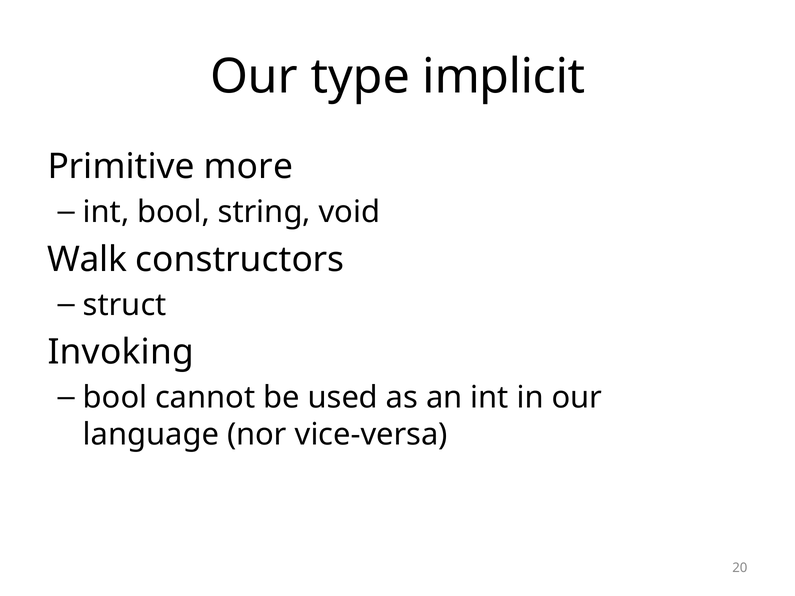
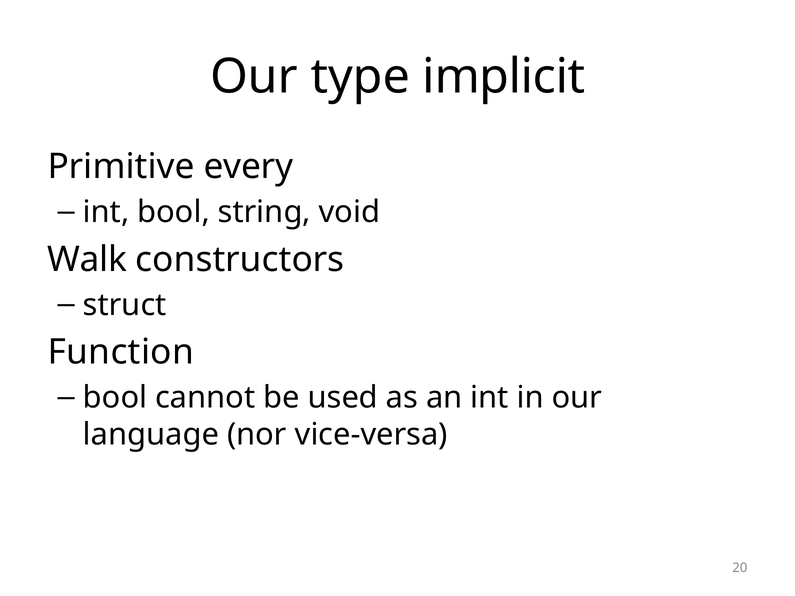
more: more -> every
Invoking: Invoking -> Function
